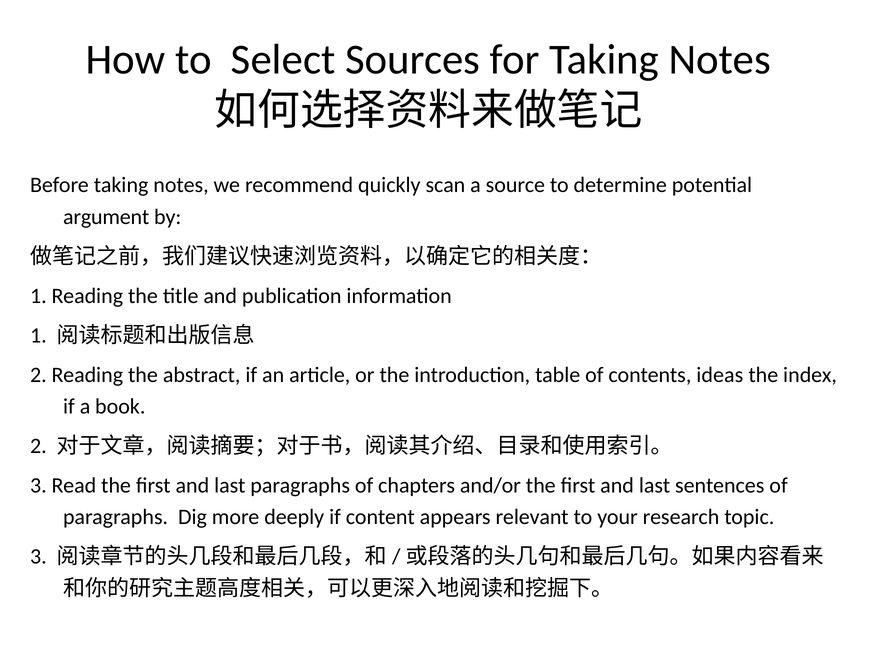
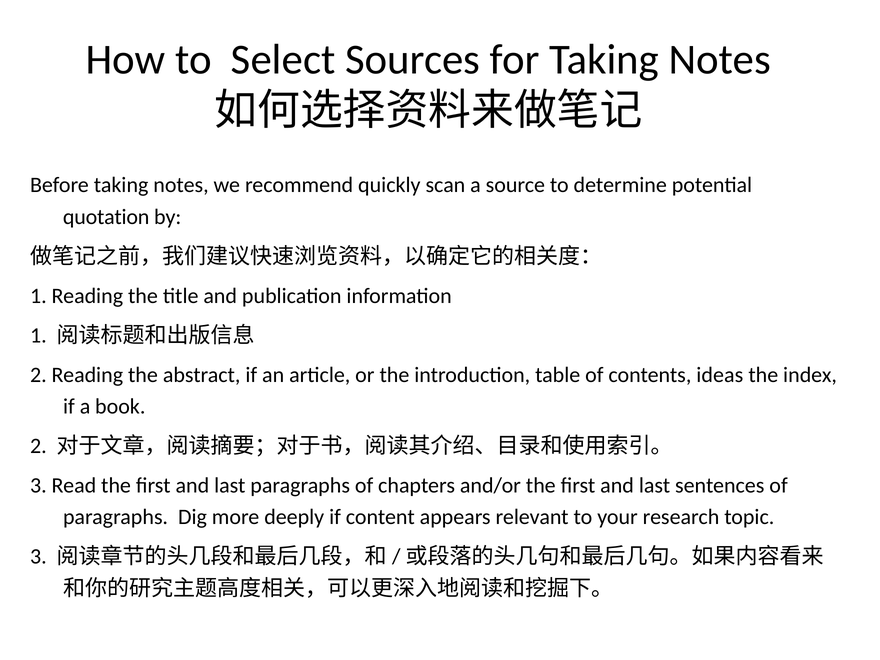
argument: argument -> quotation
